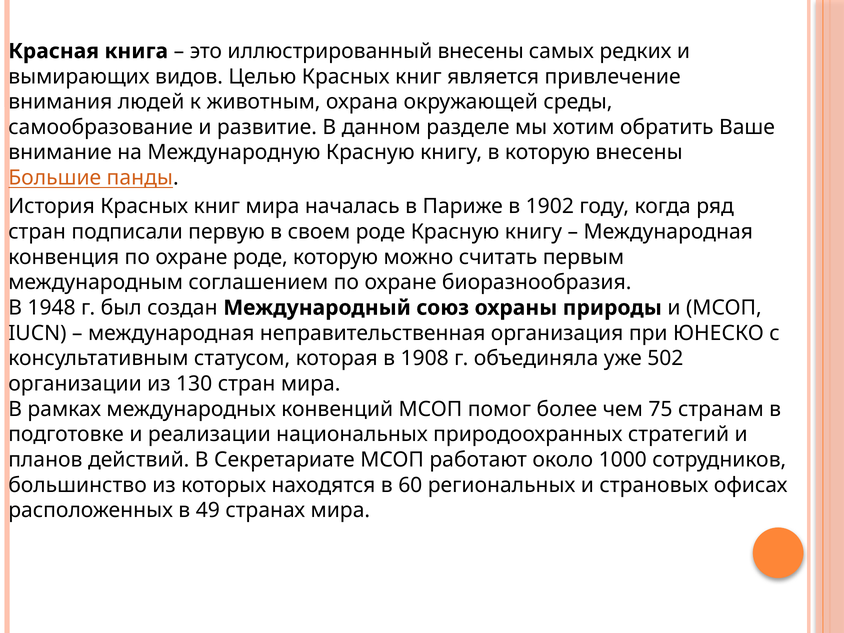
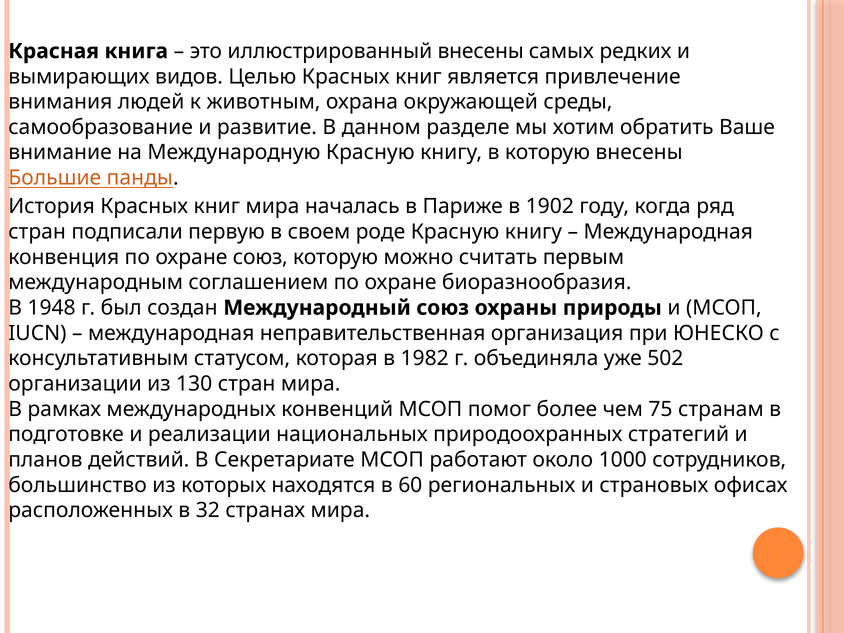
охране роде: роде -> союз
1908: 1908 -> 1982
49: 49 -> 32
